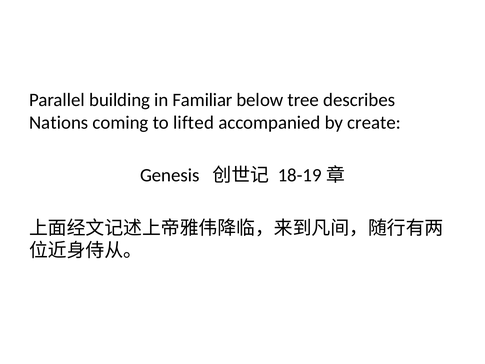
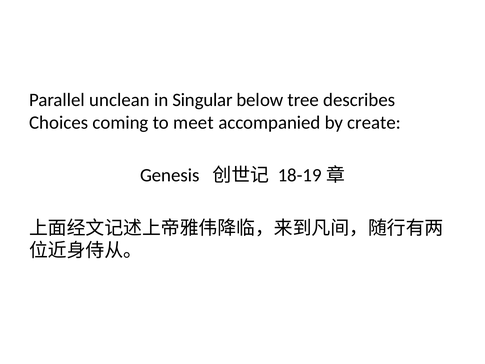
building: building -> unclean
Familiar: Familiar -> Singular
Nations: Nations -> Choices
lifted: lifted -> meet
